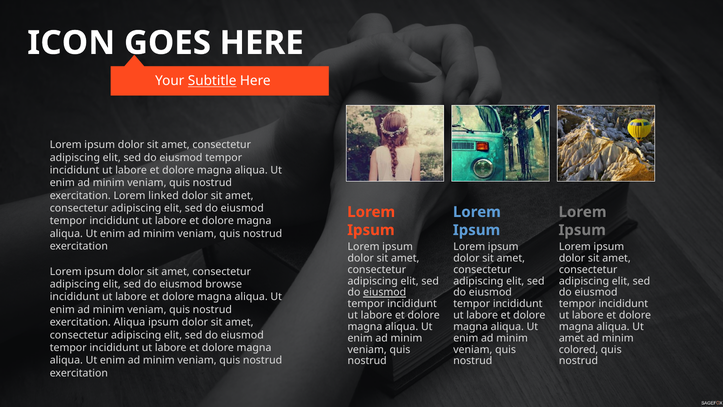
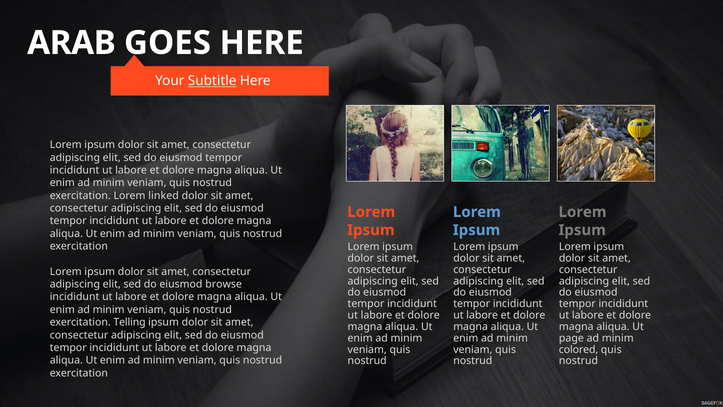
ICON: ICON -> ARAB
eiusmod at (385, 292) underline: present -> none
exercitation Aliqua: Aliqua -> Telling
amet at (571, 338): amet -> page
